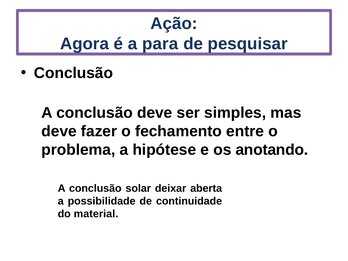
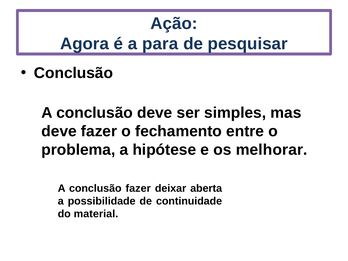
anotando: anotando -> melhorar
conclusão solar: solar -> fazer
